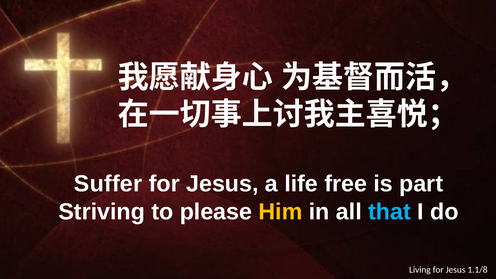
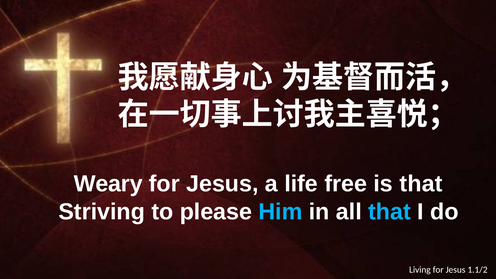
Suffer: Suffer -> Weary
is part: part -> that
Him colour: yellow -> light blue
1.1/8: 1.1/8 -> 1.1/2
